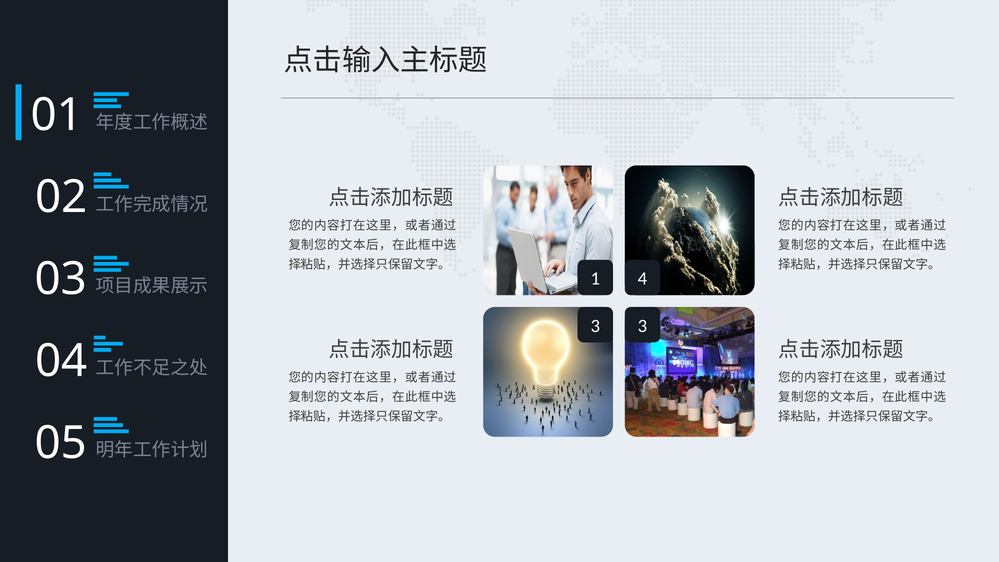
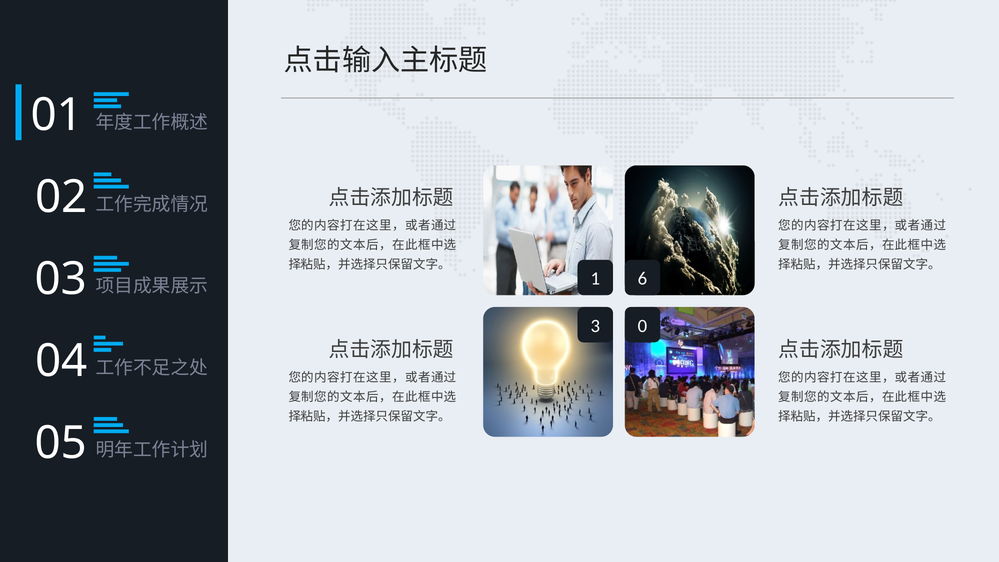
4: 4 -> 6
3 3: 3 -> 0
